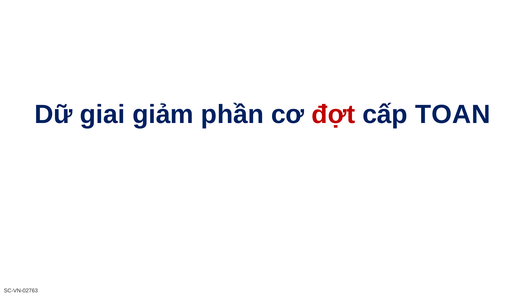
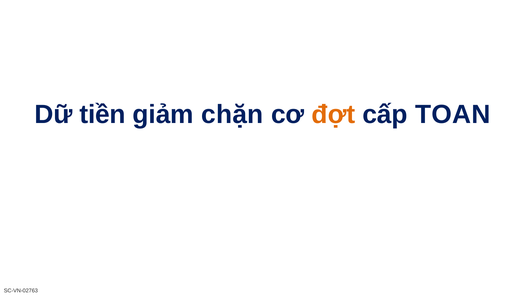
giai: giai -> tiền
phần: phần -> chặn
đợt colour: red -> orange
